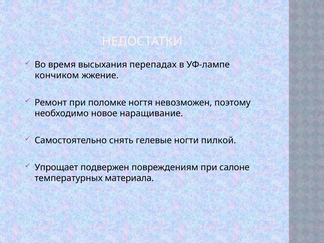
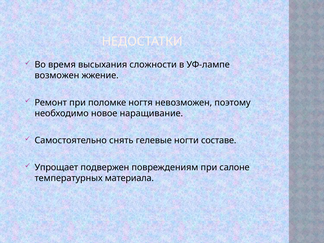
перепадах: перепадах -> сложности
кончиком: кончиком -> возможен
пилкой: пилкой -> составе
